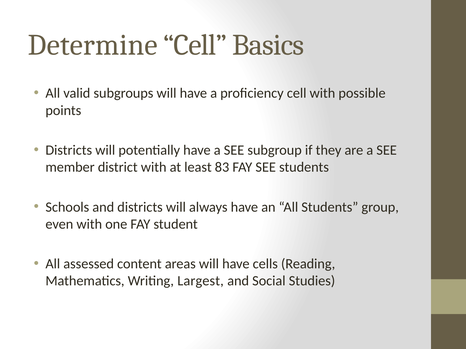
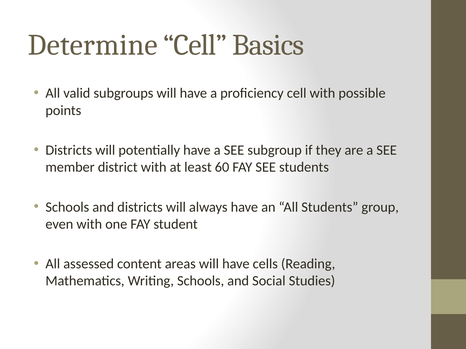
83: 83 -> 60
Writing Largest: Largest -> Schools
